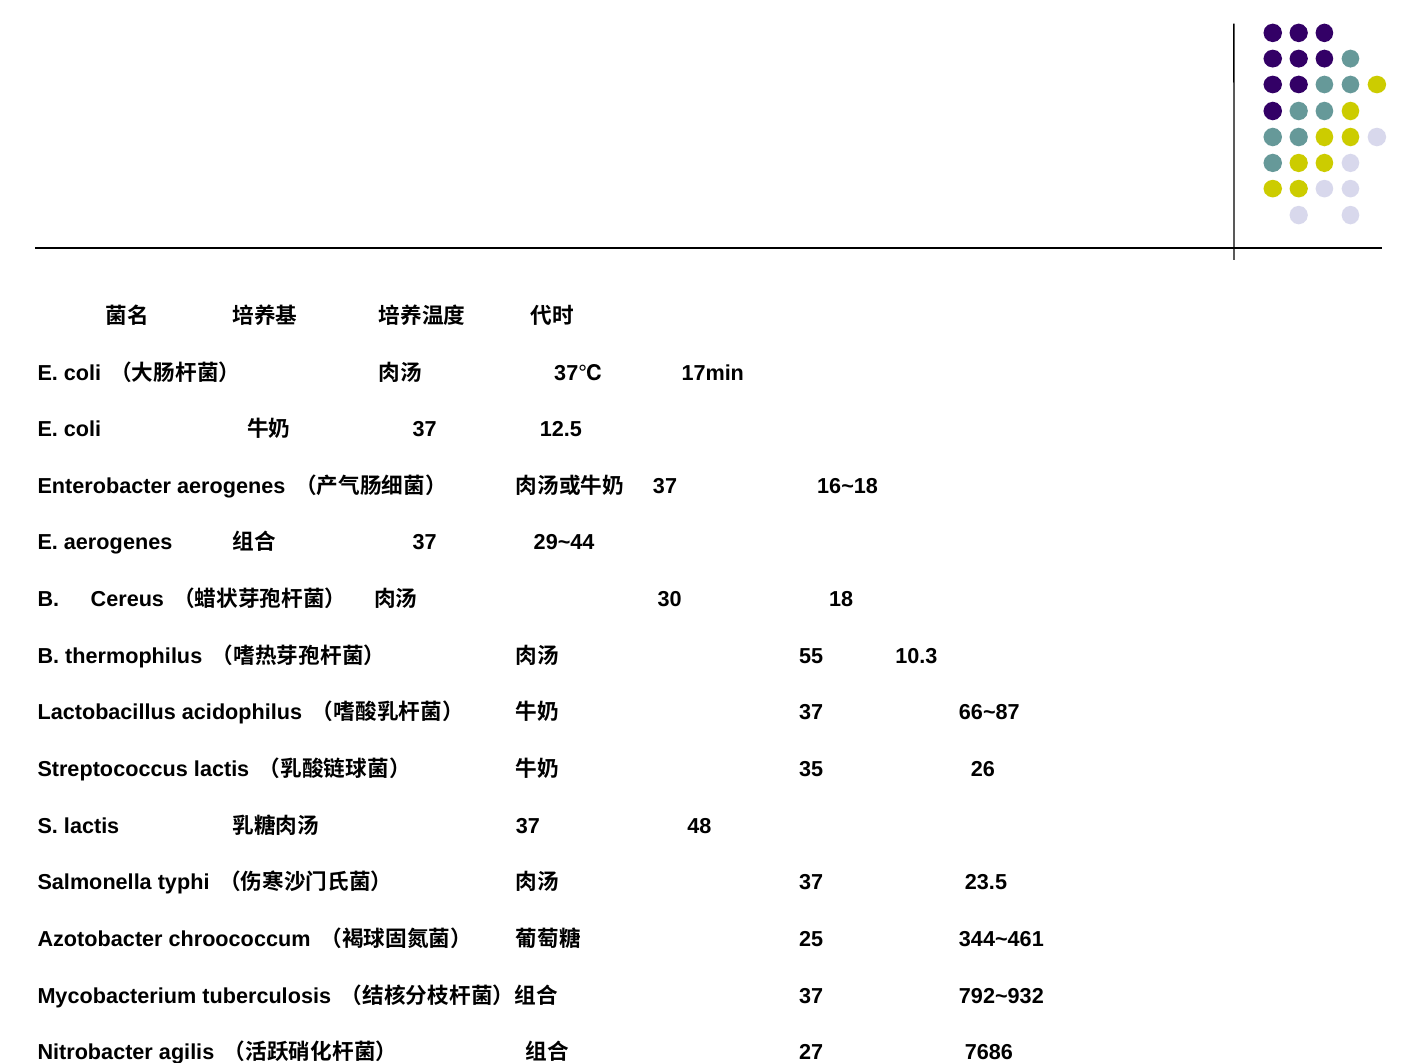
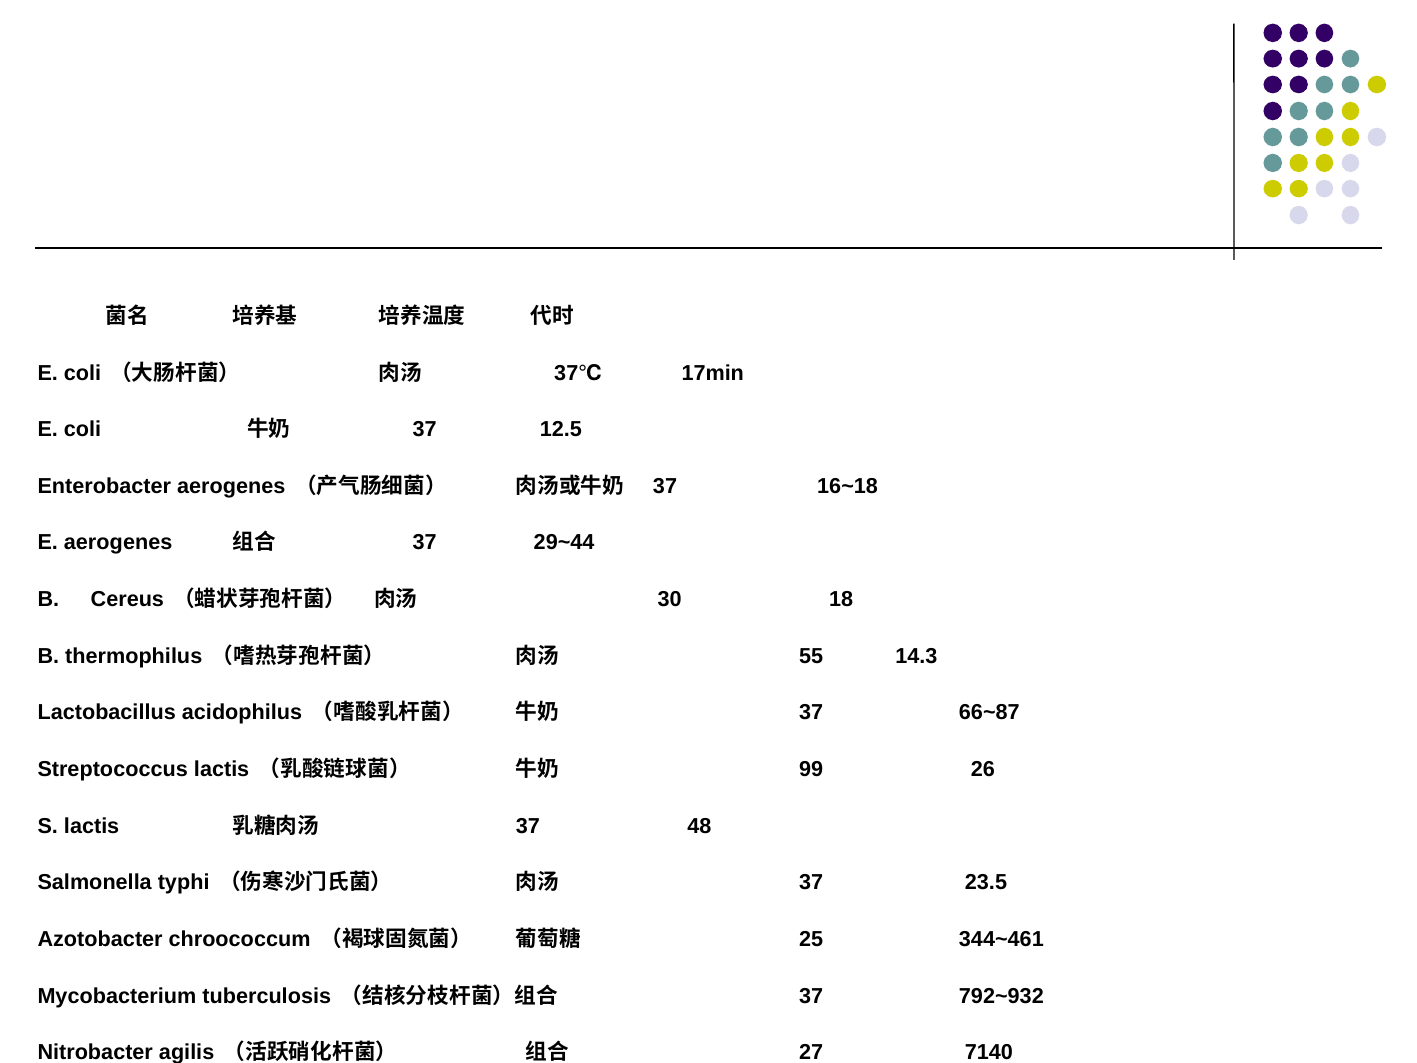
10.3: 10.3 -> 14.3
35: 35 -> 99
7686: 7686 -> 7140
